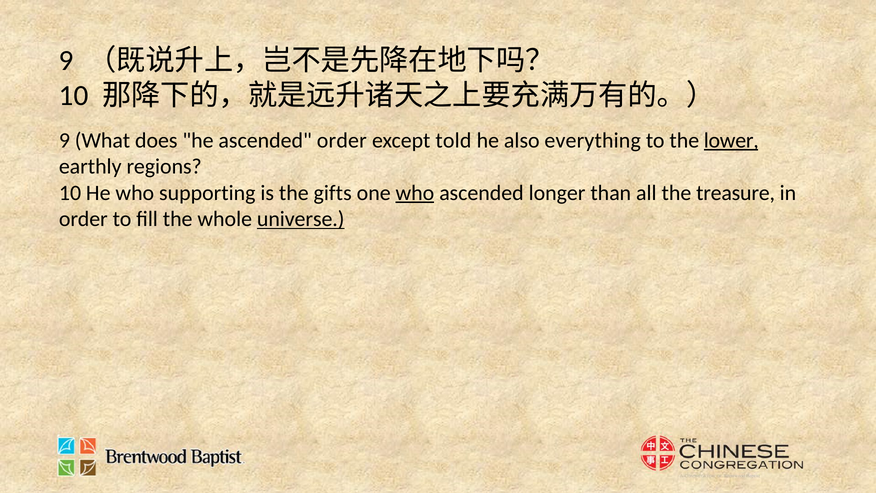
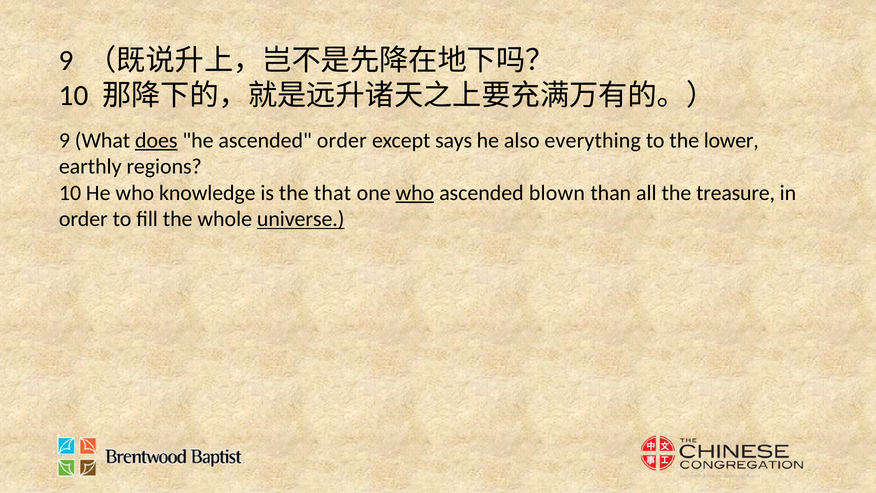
does underline: none -> present
told: told -> says
lower underline: present -> none
supporting: supporting -> knowledge
gifts: gifts -> that
longer: longer -> blown
